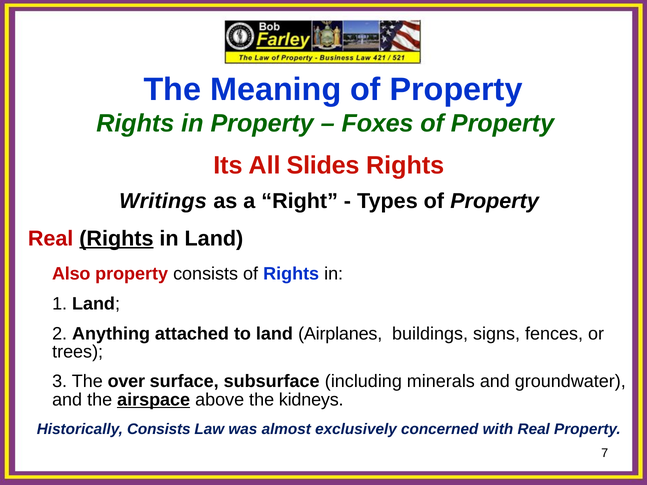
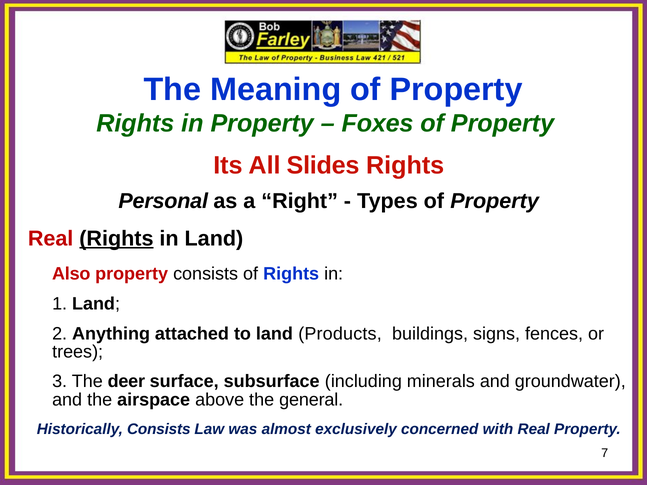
Writings: Writings -> Personal
Airplanes: Airplanes -> Products
over: over -> deer
airspace underline: present -> none
kidneys: kidneys -> general
